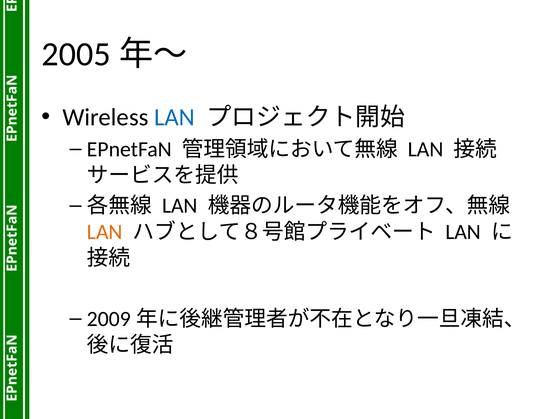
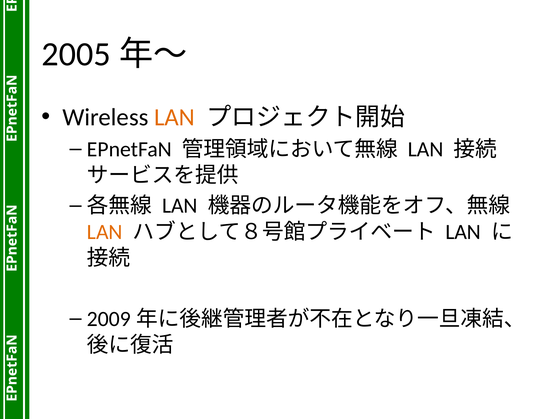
LAN at (174, 117) colour: blue -> orange
